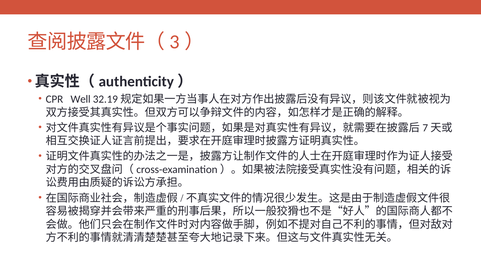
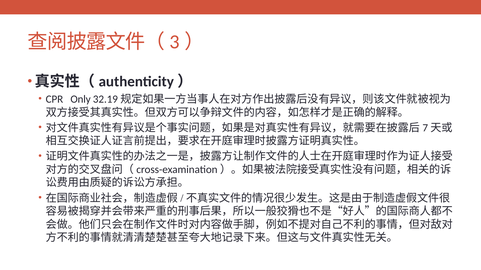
Well: Well -> Only
